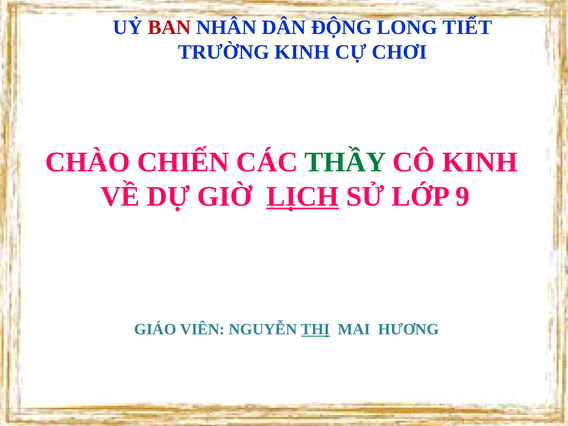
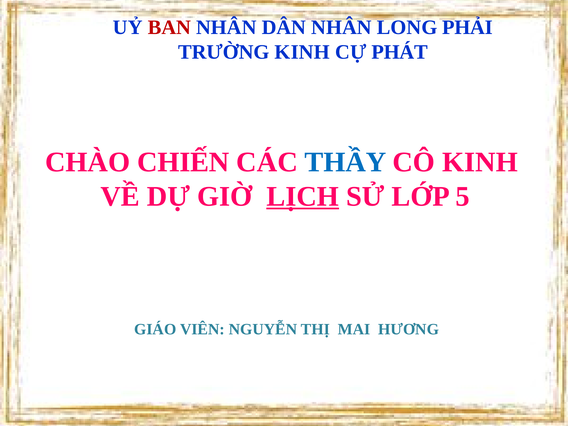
DÂN ĐỘNG: ĐỘNG -> NHÂN
TIẾT: TIẾT -> PHẢI
CHƠI: CHƠI -> PHÁT
THẦY colour: green -> blue
9: 9 -> 5
THỊ underline: present -> none
